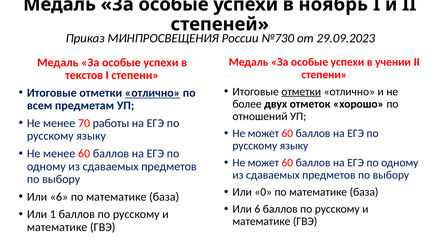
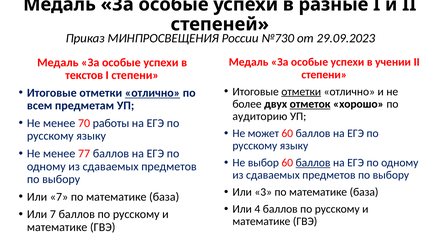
ноябрь: ноябрь -> разные
отметок underline: none -> present
отношений: отношений -> аудиторию
менее 60: 60 -> 77
может at (263, 163): может -> выбор
баллов at (313, 163) underline: none -> present
0: 0 -> 3
6 at (59, 197): 6 -> 7
6 at (257, 209): 6 -> 4
1 at (53, 214): 1 -> 7
